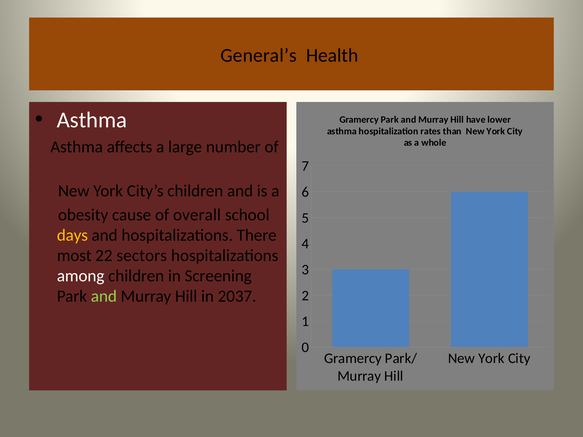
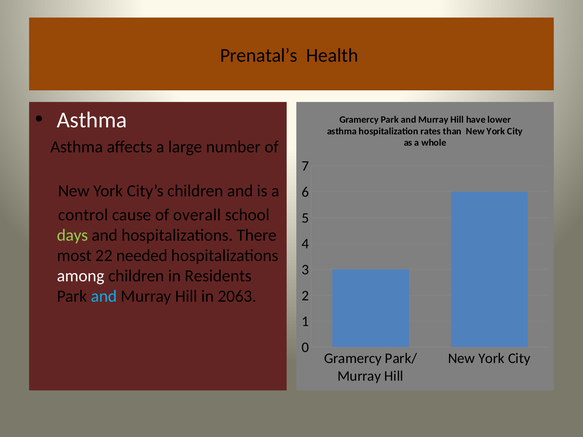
General’s: General’s -> Prenatal’s
obesity: obesity -> control
days colour: yellow -> light green
sectors: sectors -> needed
Screening: Screening -> Residents
and at (104, 297) colour: light green -> light blue
2037: 2037 -> 2063
